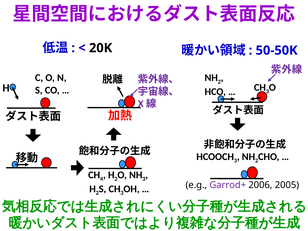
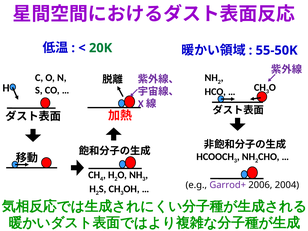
20K colour: black -> green
50-50K: 50-50K -> 55-50K
2005: 2005 -> 2004
